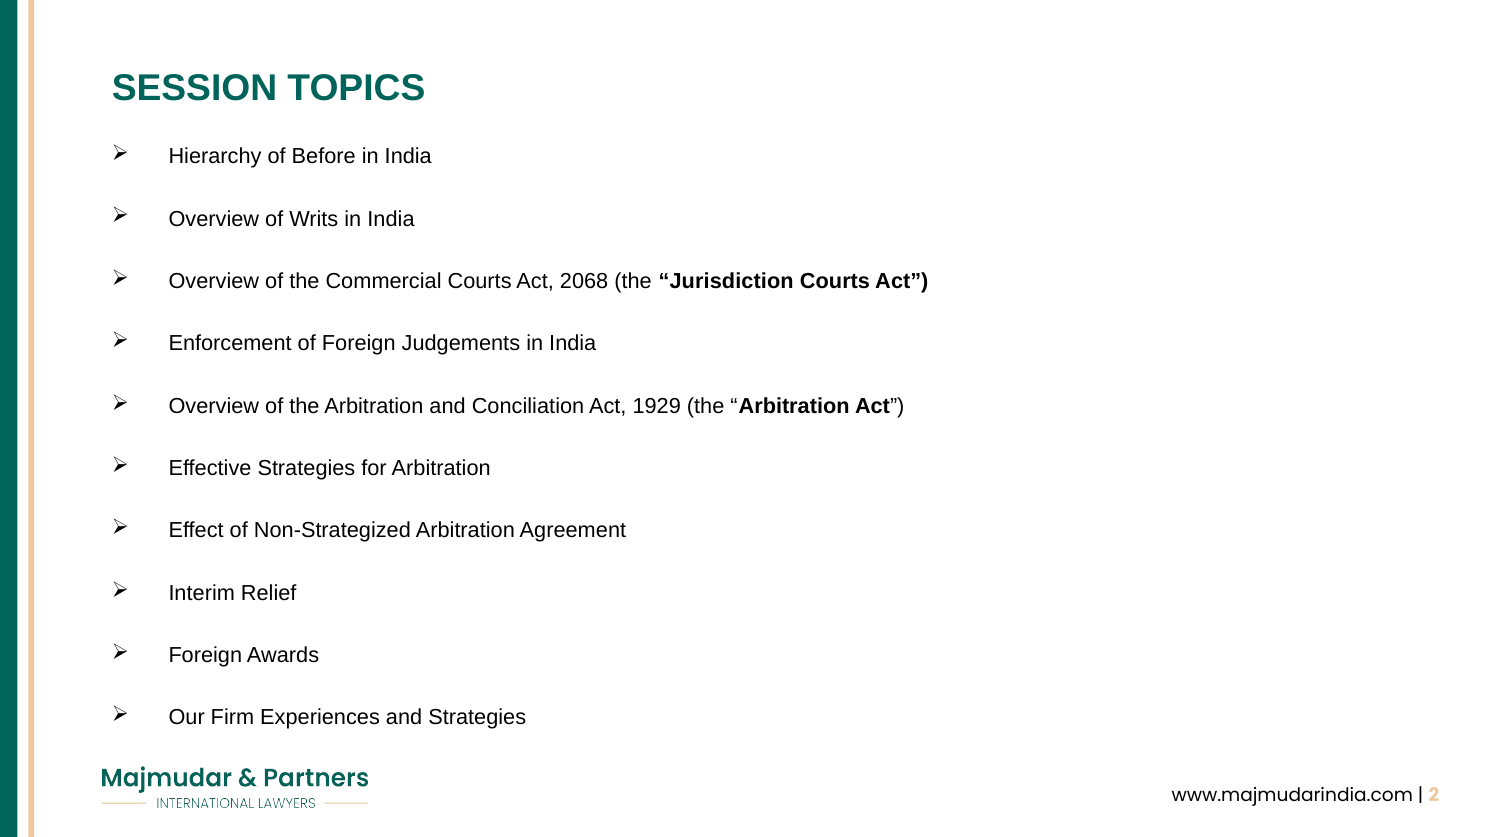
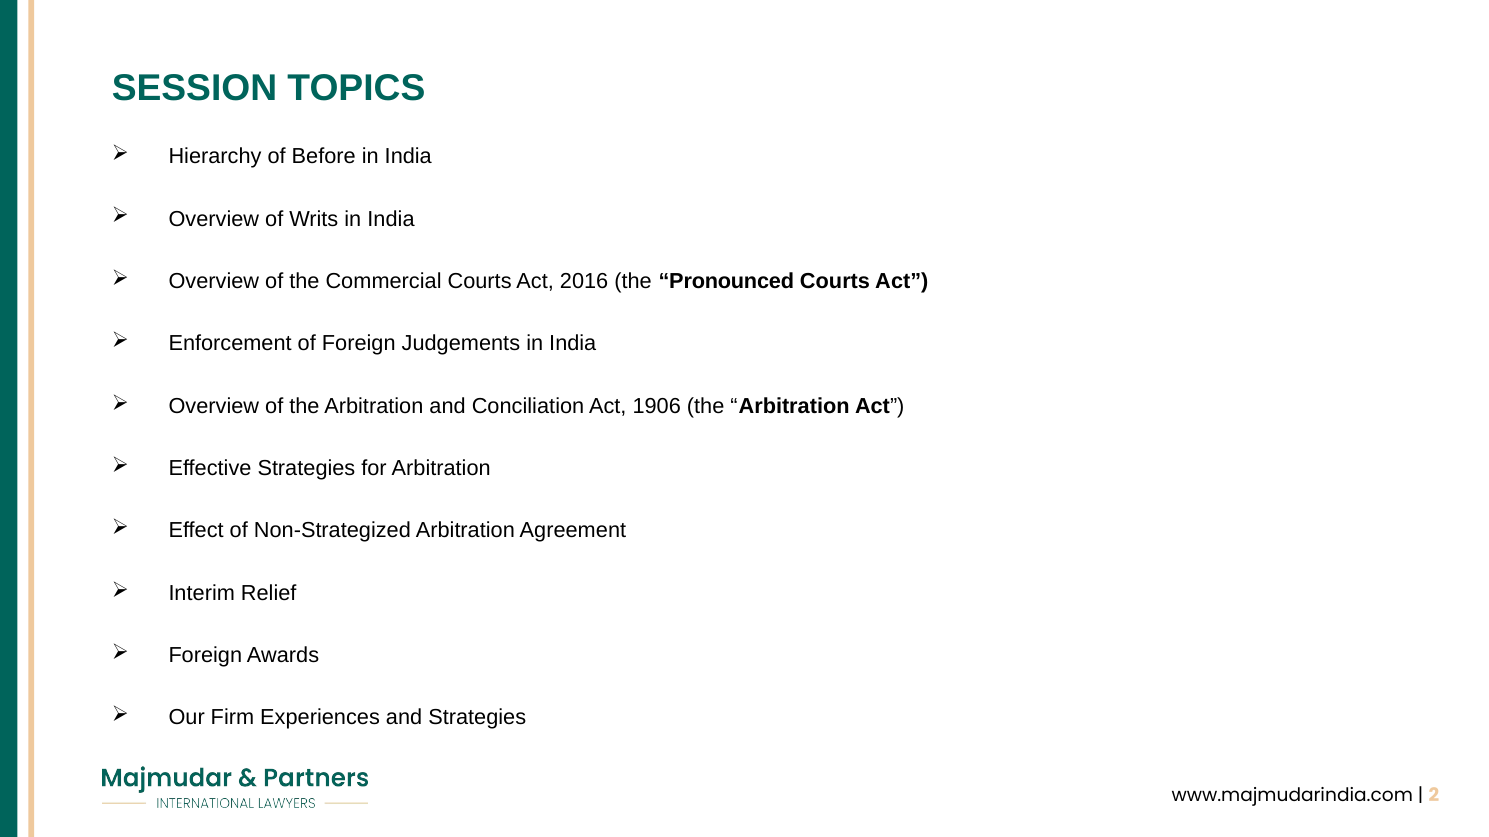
2068: 2068 -> 2016
Jurisdiction: Jurisdiction -> Pronounced
1929: 1929 -> 1906
